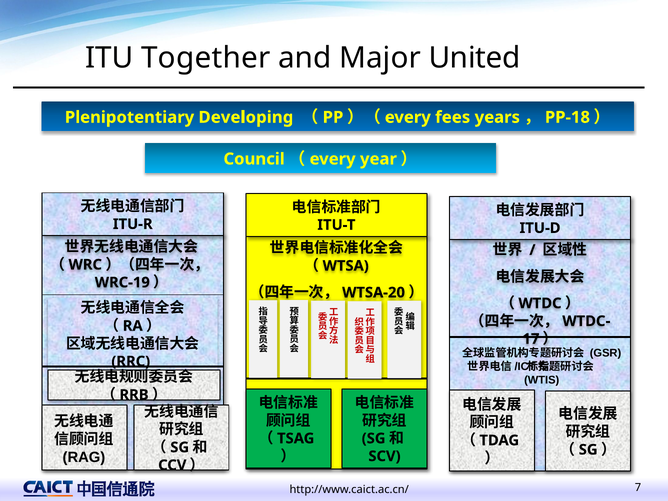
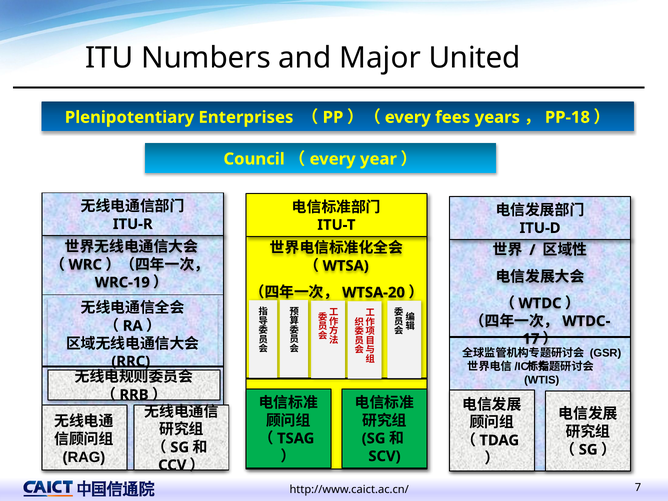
Together: Together -> Numbers
Developing: Developing -> Enterprises
